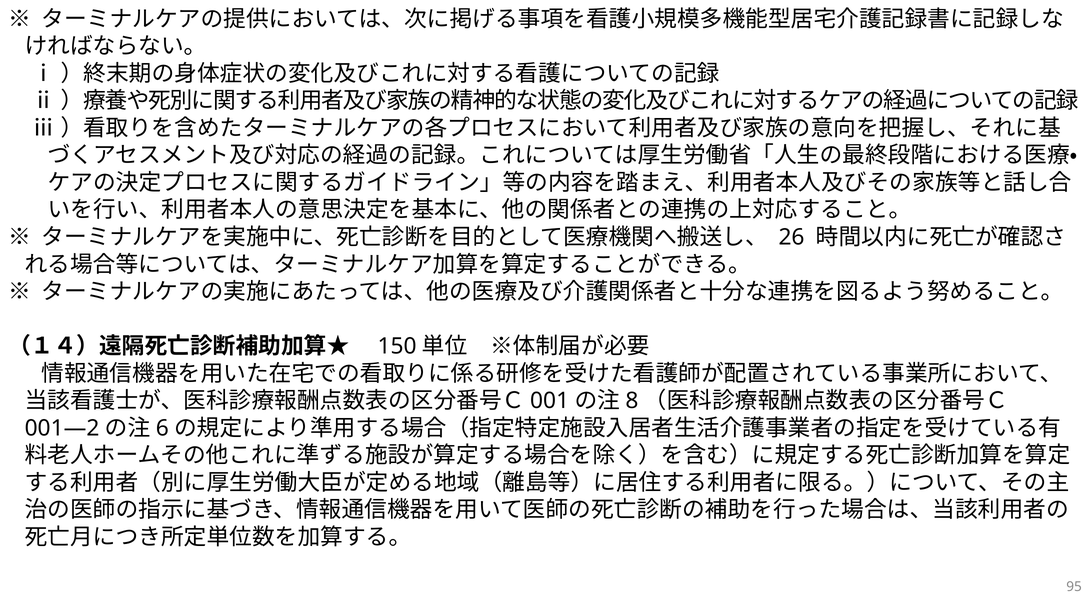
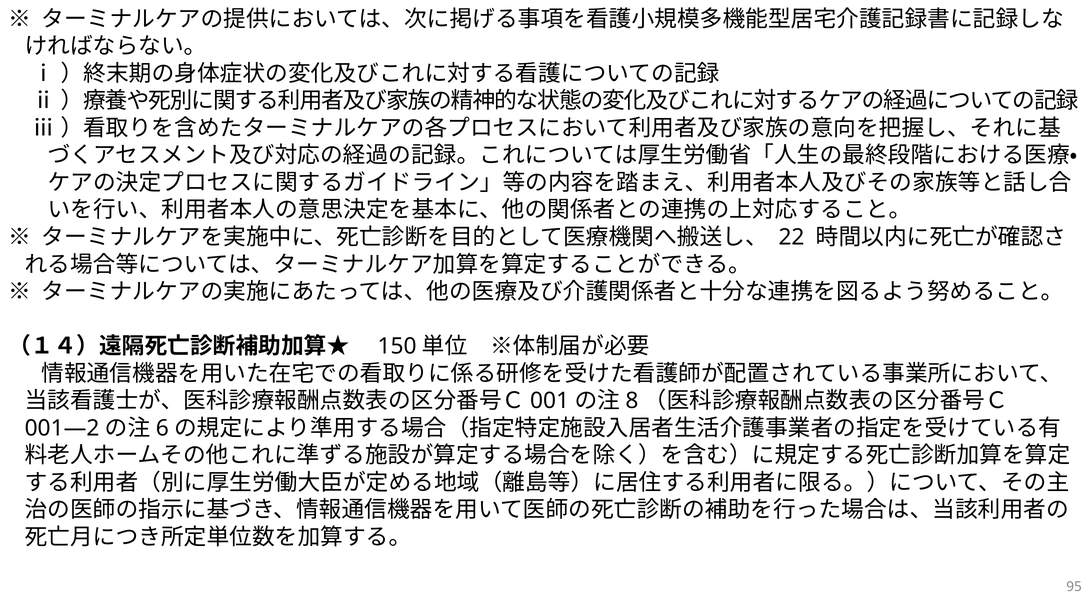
26: 26 -> 22
